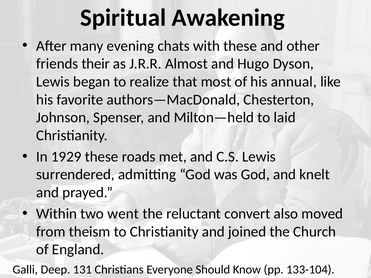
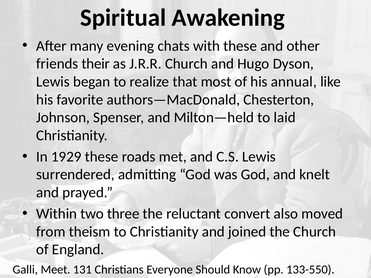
J.R.R Almost: Almost -> Church
went: went -> three
Deep: Deep -> Meet
133-104: 133-104 -> 133-550
